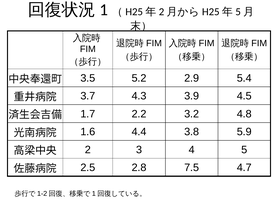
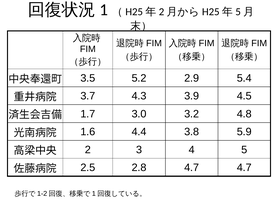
2.2: 2.2 -> 3.0
2.8 7.5: 7.5 -> 4.7
